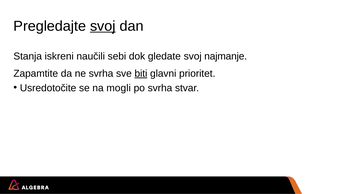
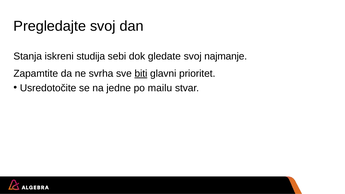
svoj at (103, 26) underline: present -> none
naučili: naučili -> studija
mogli: mogli -> jedne
po svrha: svrha -> mailu
